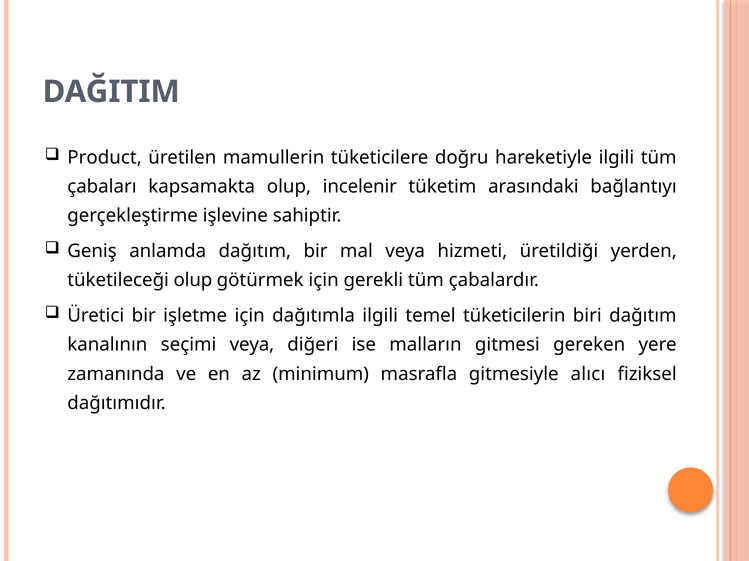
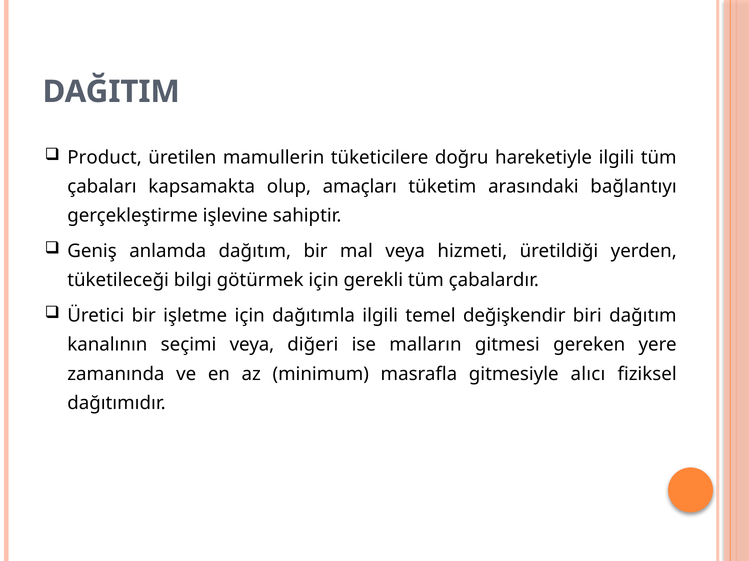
incelenir: incelenir -> amaçları
tüketileceği olup: olup -> bilgi
tüketicilerin: tüketicilerin -> değişkendir
